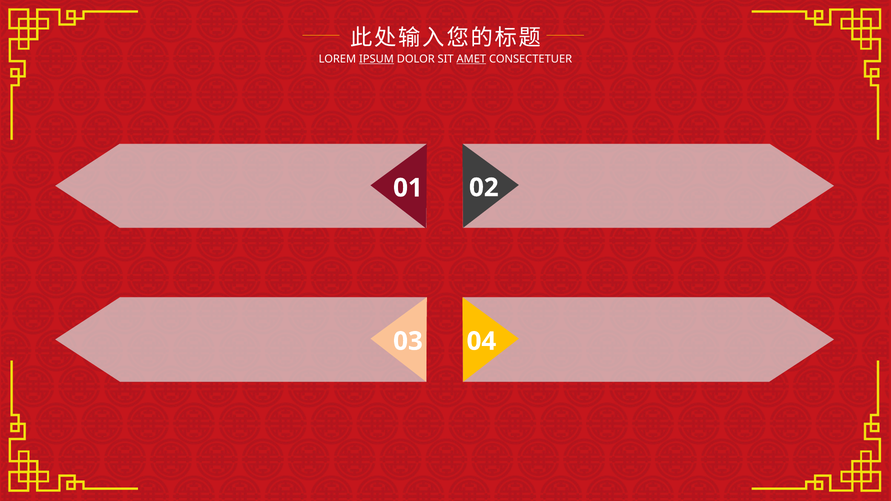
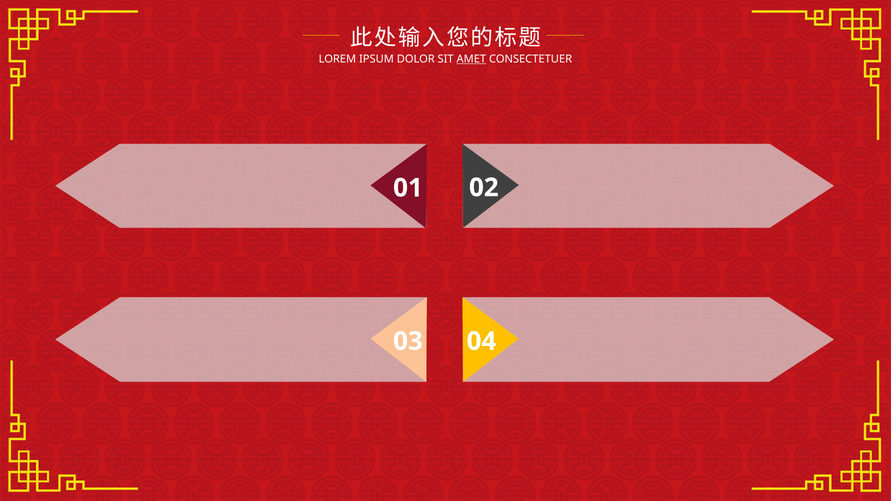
IPSUM underline: present -> none
